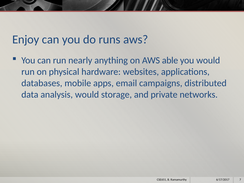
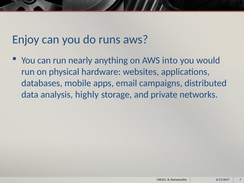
able: able -> into
analysis would: would -> highly
